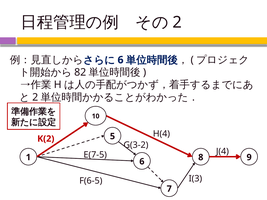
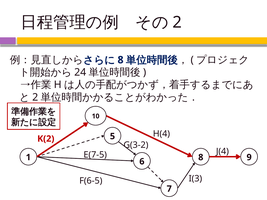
6 at (121, 60): 6 -> 8
82: 82 -> 24
